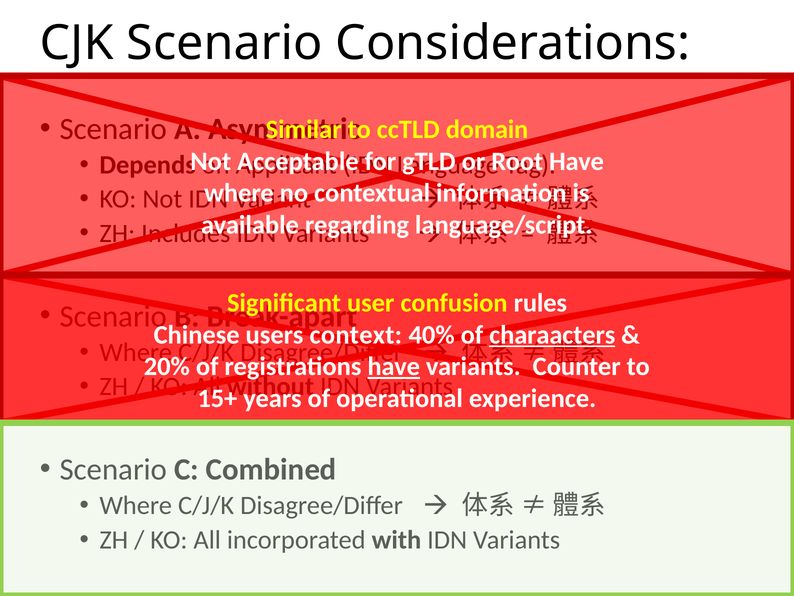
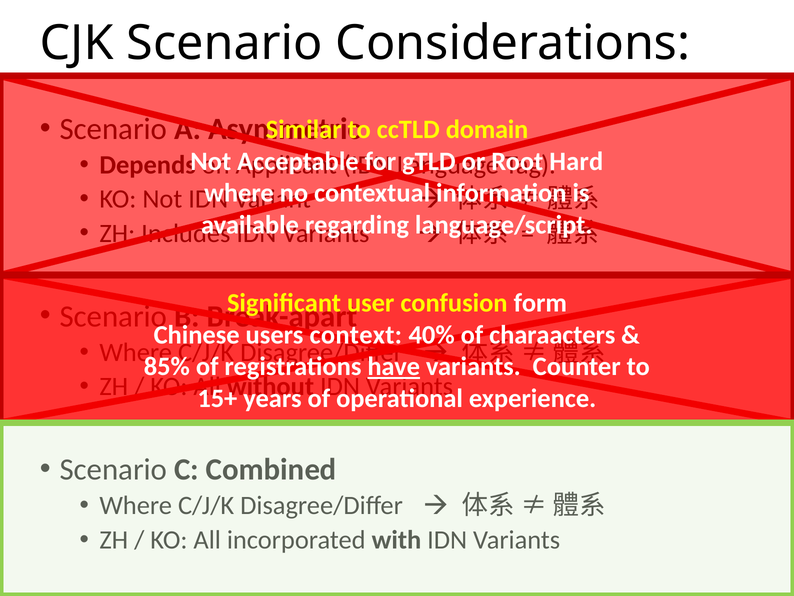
Have at (576, 161): Have -> Hard
rules: rules -> form
charaacters underline: present -> none
20%: 20% -> 85%
